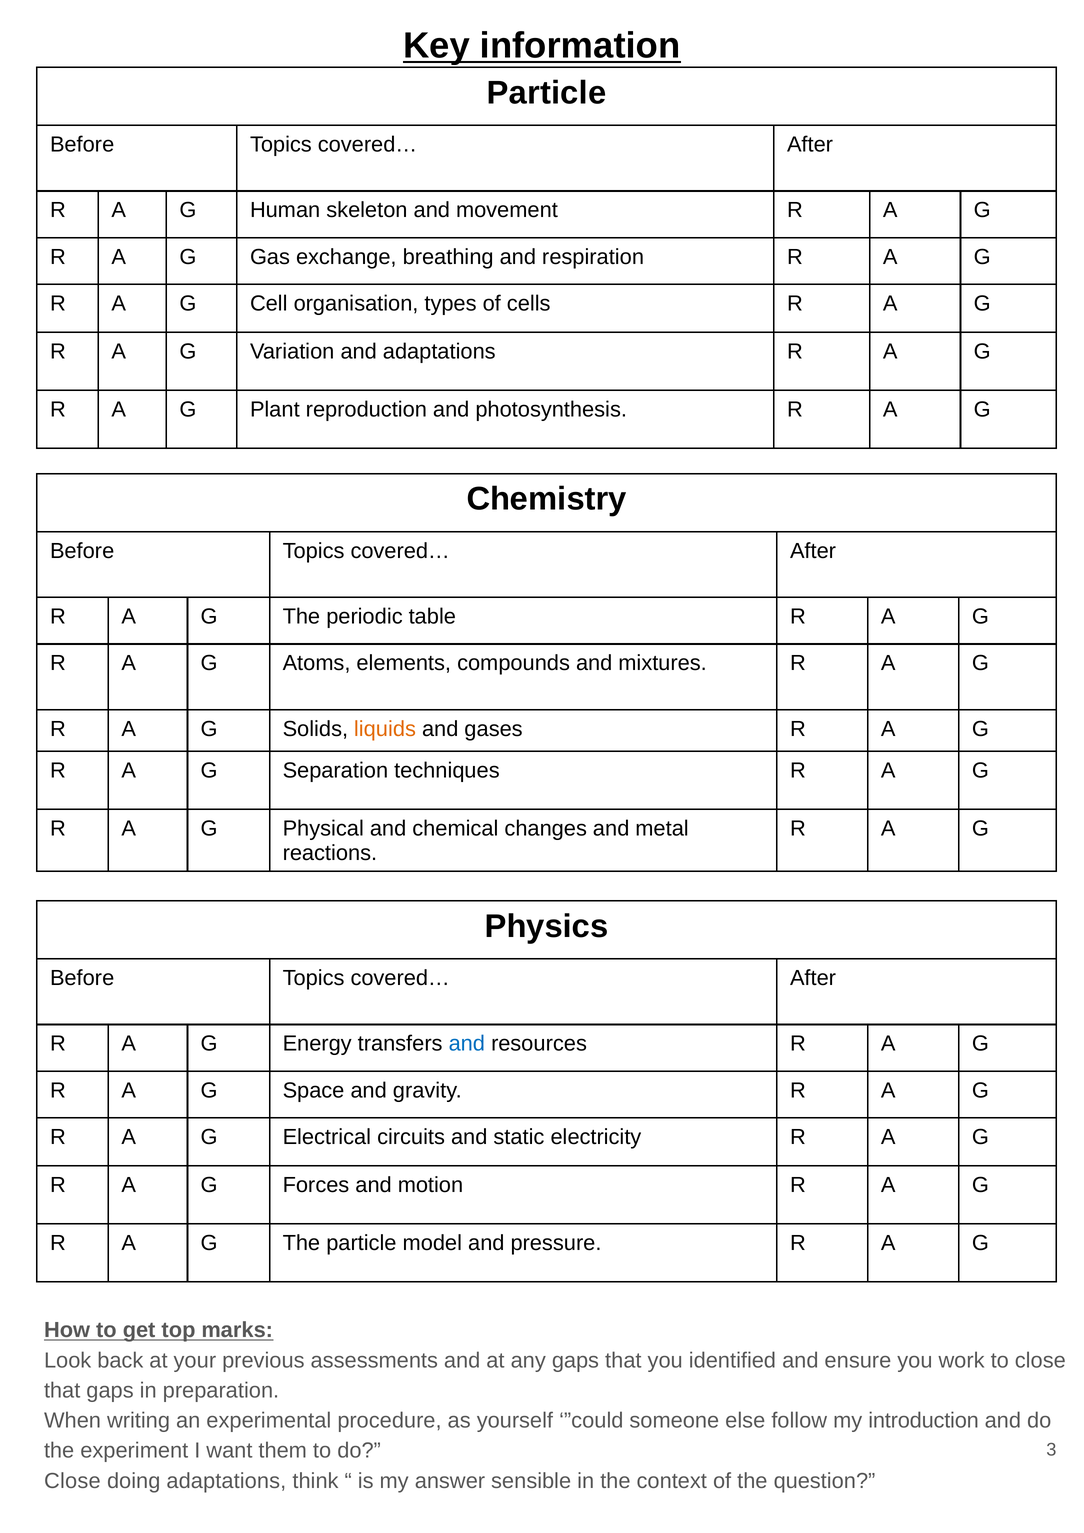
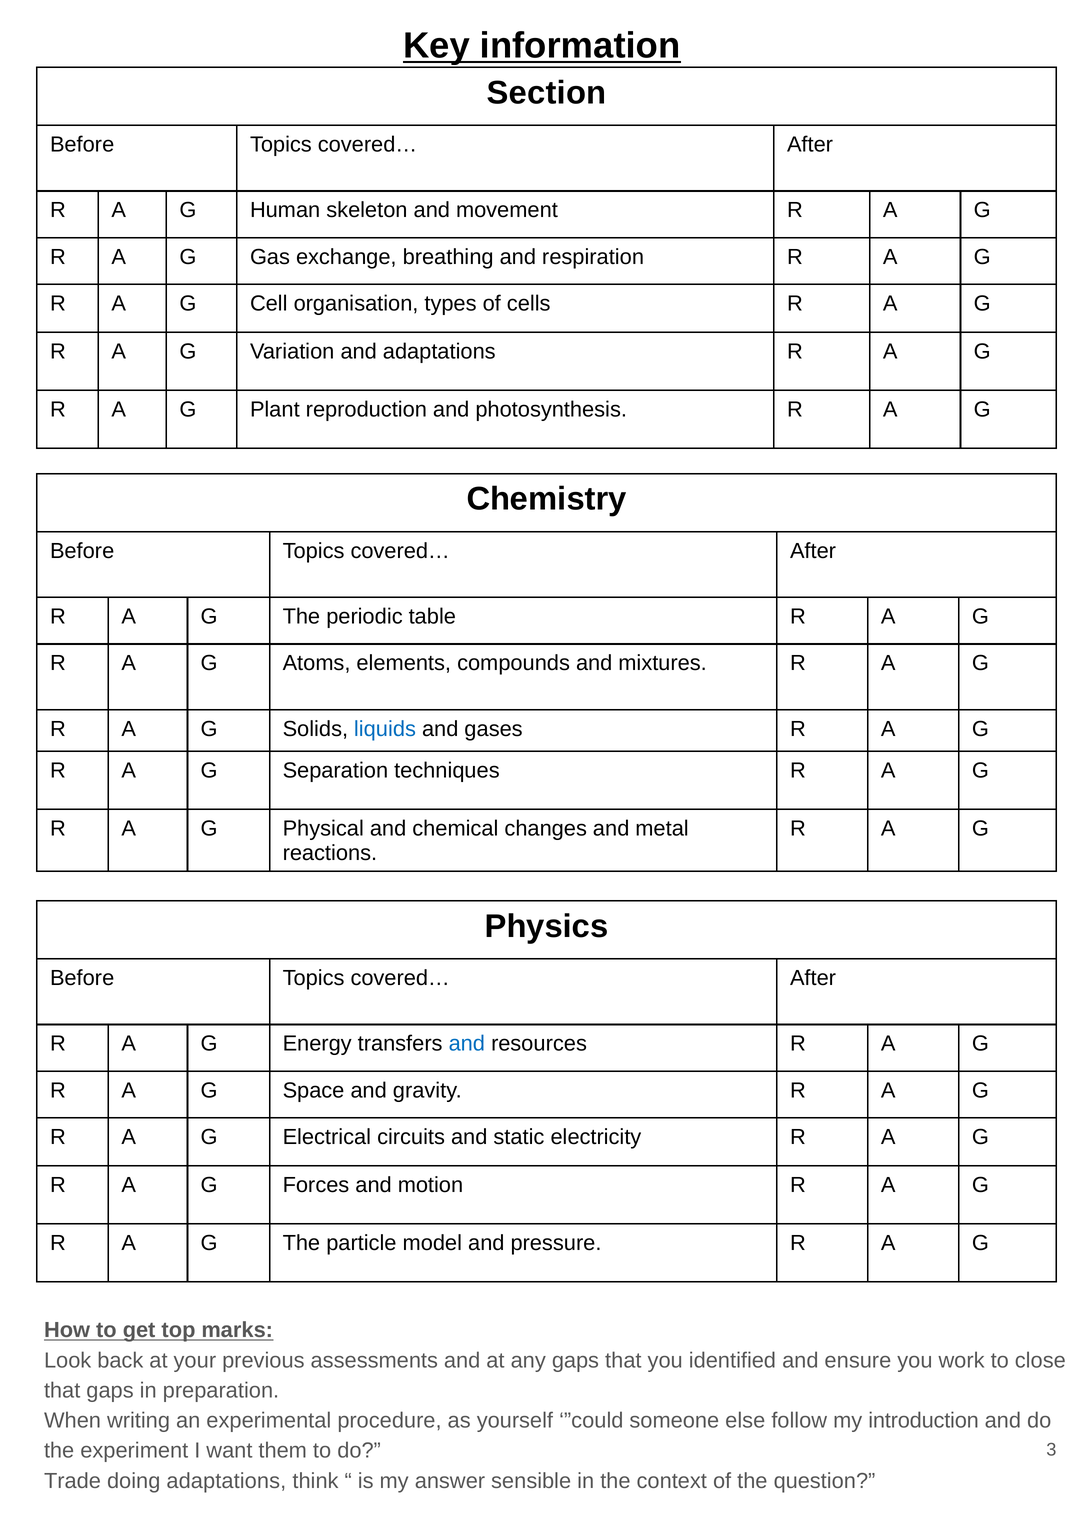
Particle at (547, 93): Particle -> Section
liquids colour: orange -> blue
Close at (72, 1481): Close -> Trade
